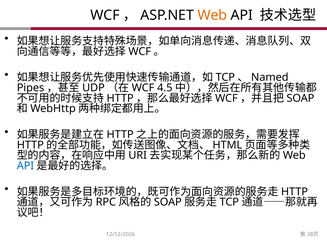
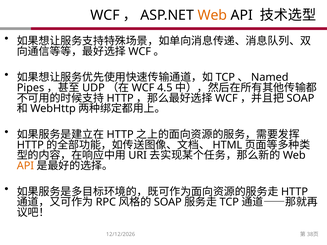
API at (25, 166) colour: blue -> orange
